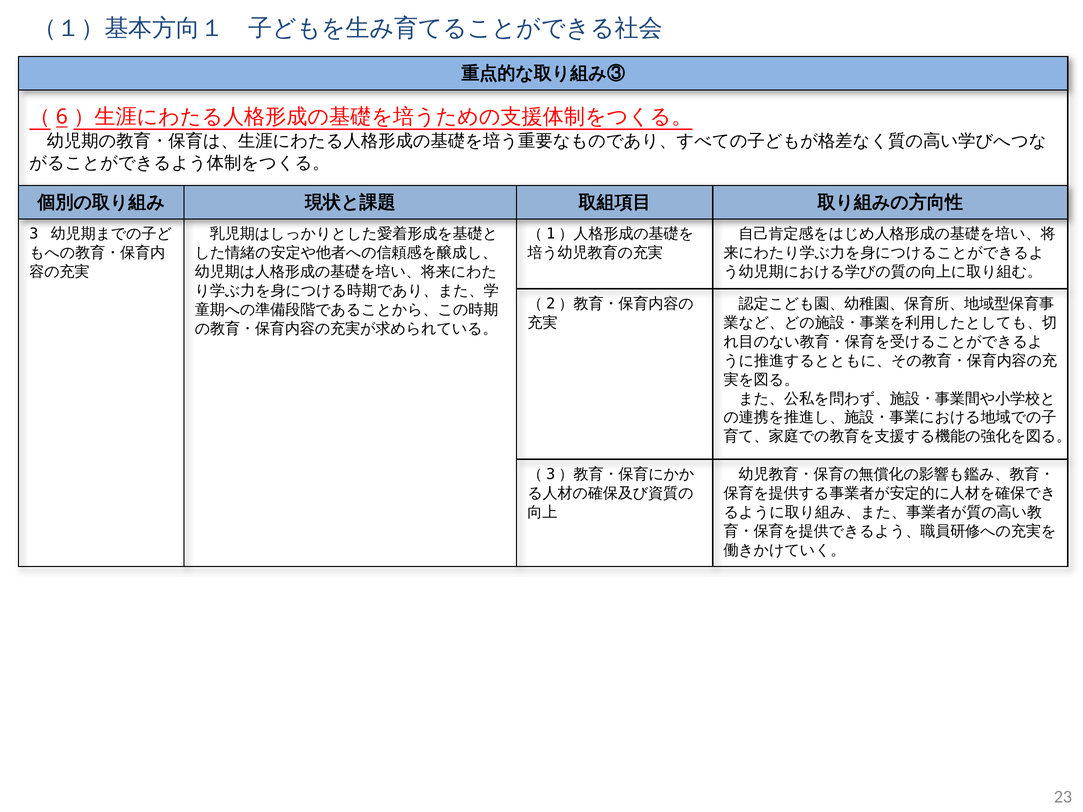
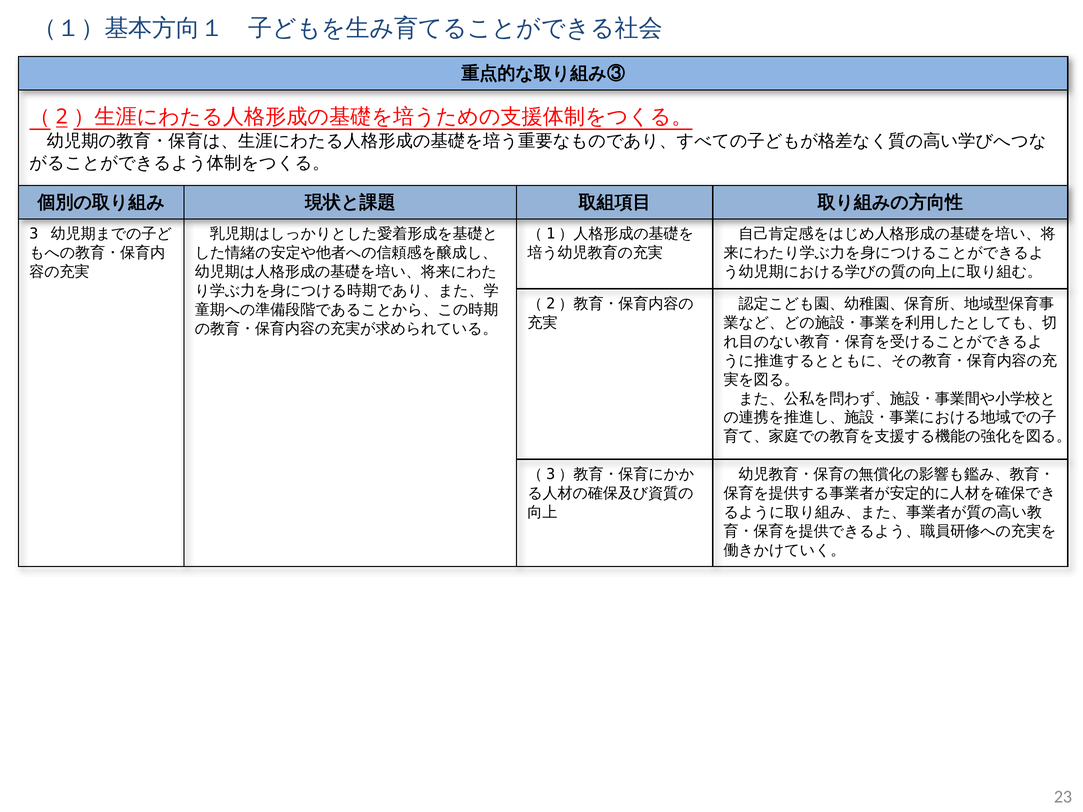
6: 6 -> 2
